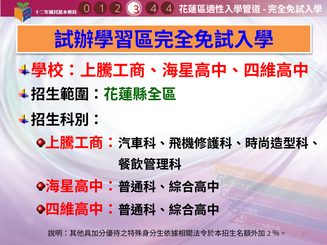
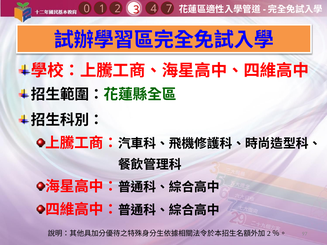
4 4: 4 -> 7
